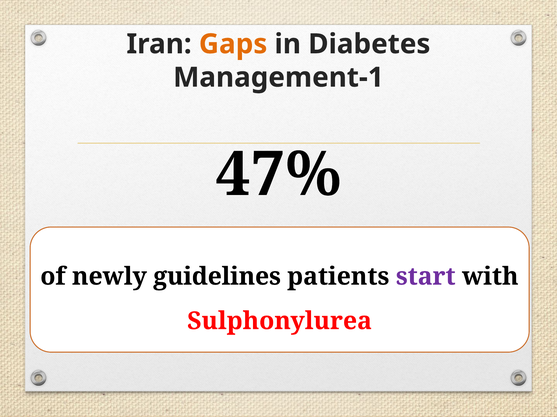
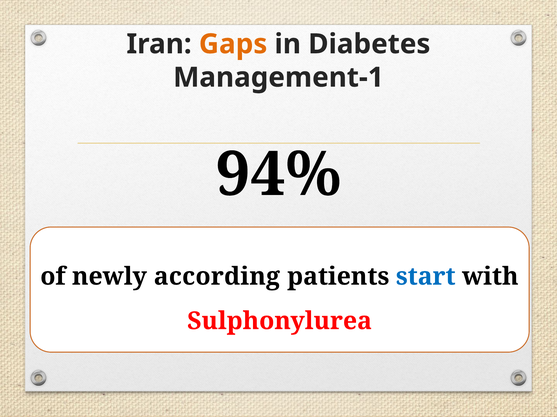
47%: 47% -> 94%
guidelines: guidelines -> according
start colour: purple -> blue
